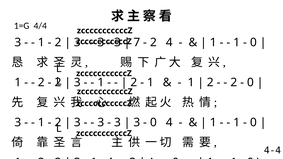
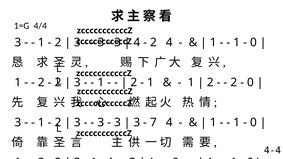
7 at (137, 42): 7 -> 4
0 at (153, 123): 0 -> 7
